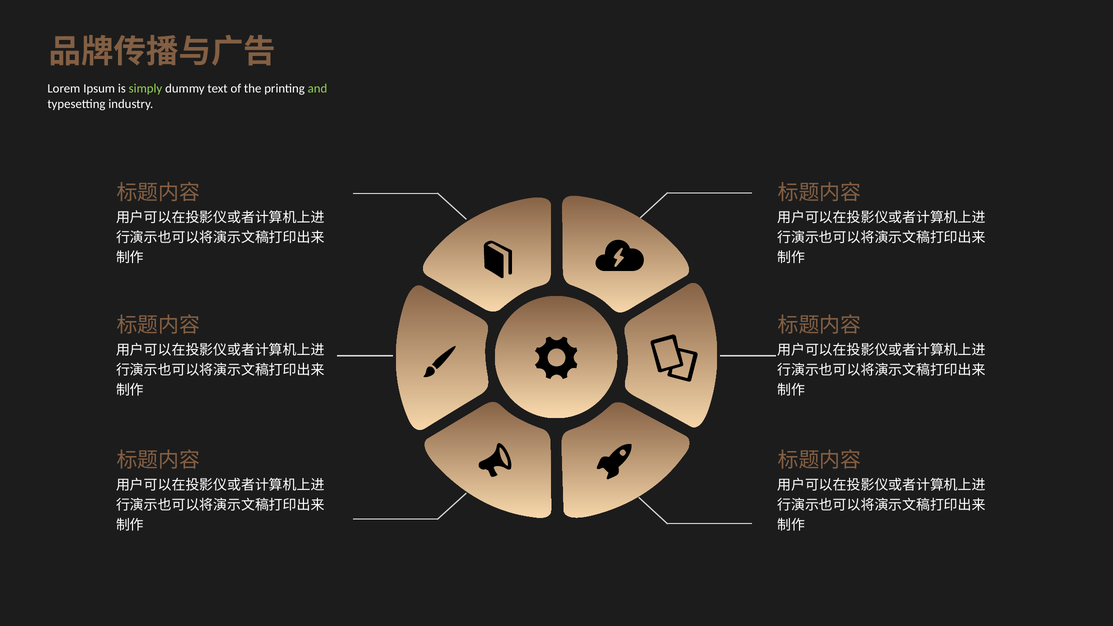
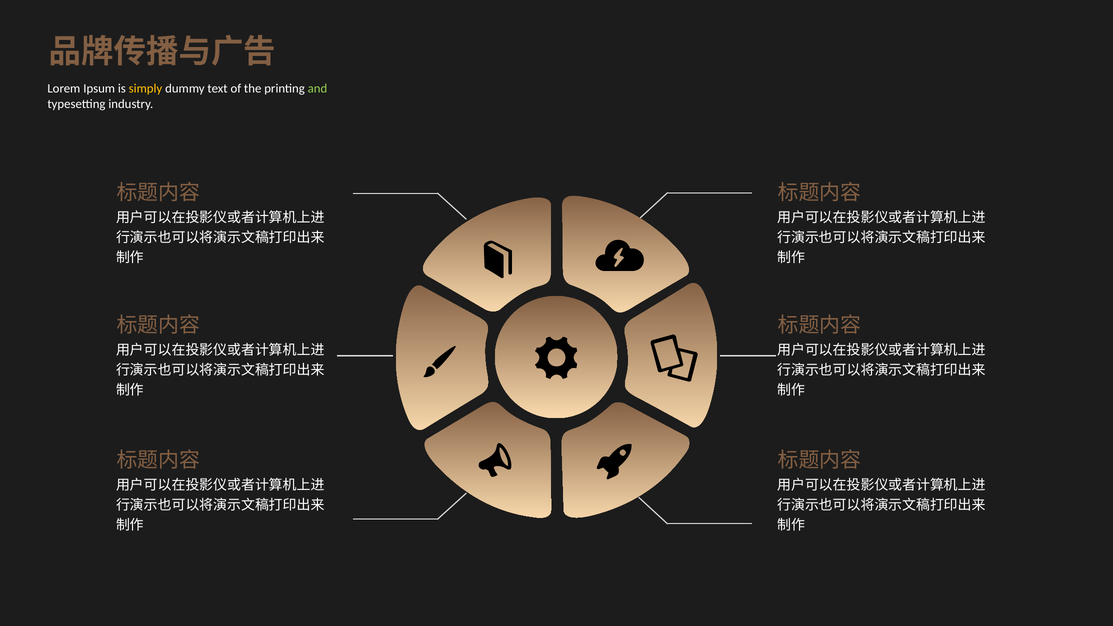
simply colour: light green -> yellow
